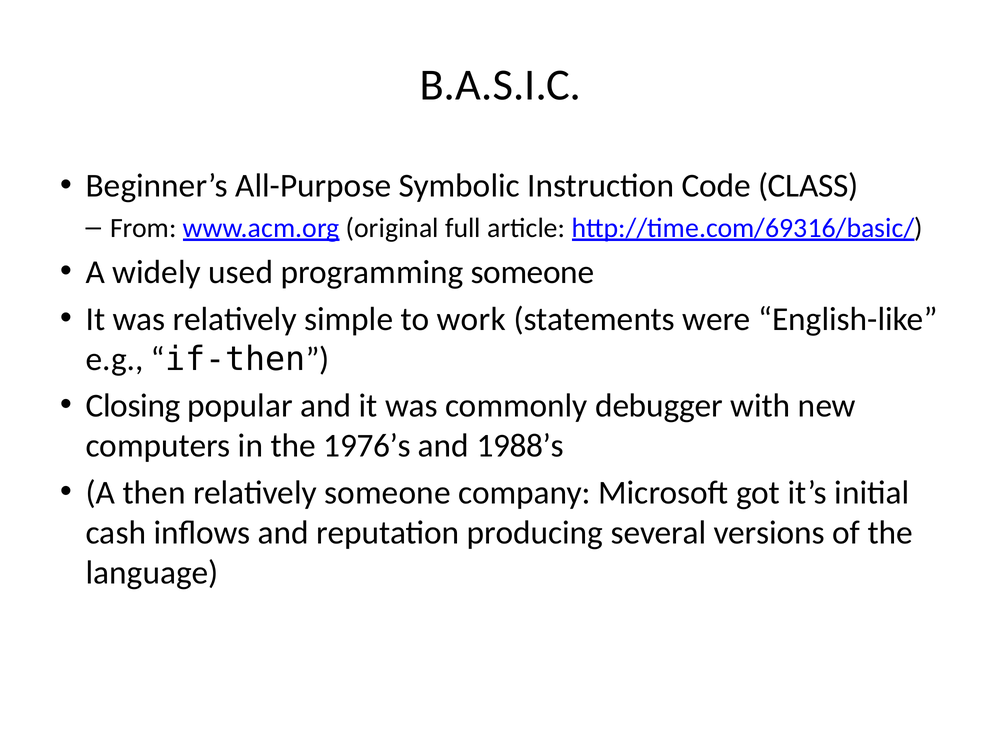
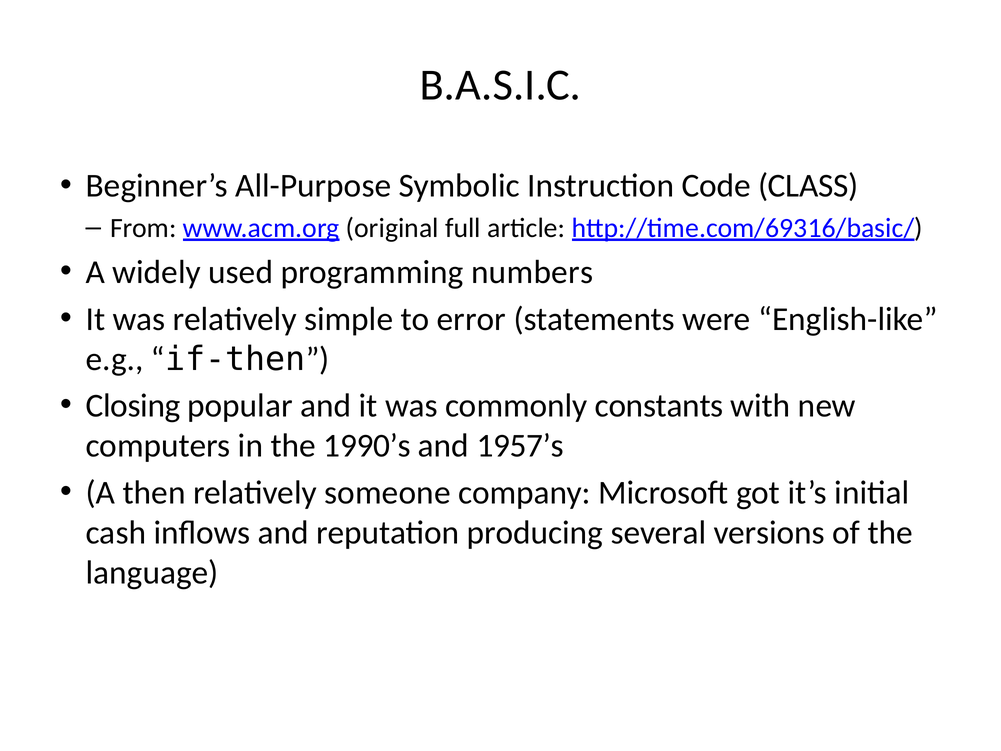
programming someone: someone -> numbers
work: work -> error
debugger: debugger -> constants
1976’s: 1976’s -> 1990’s
1988’s: 1988’s -> 1957’s
